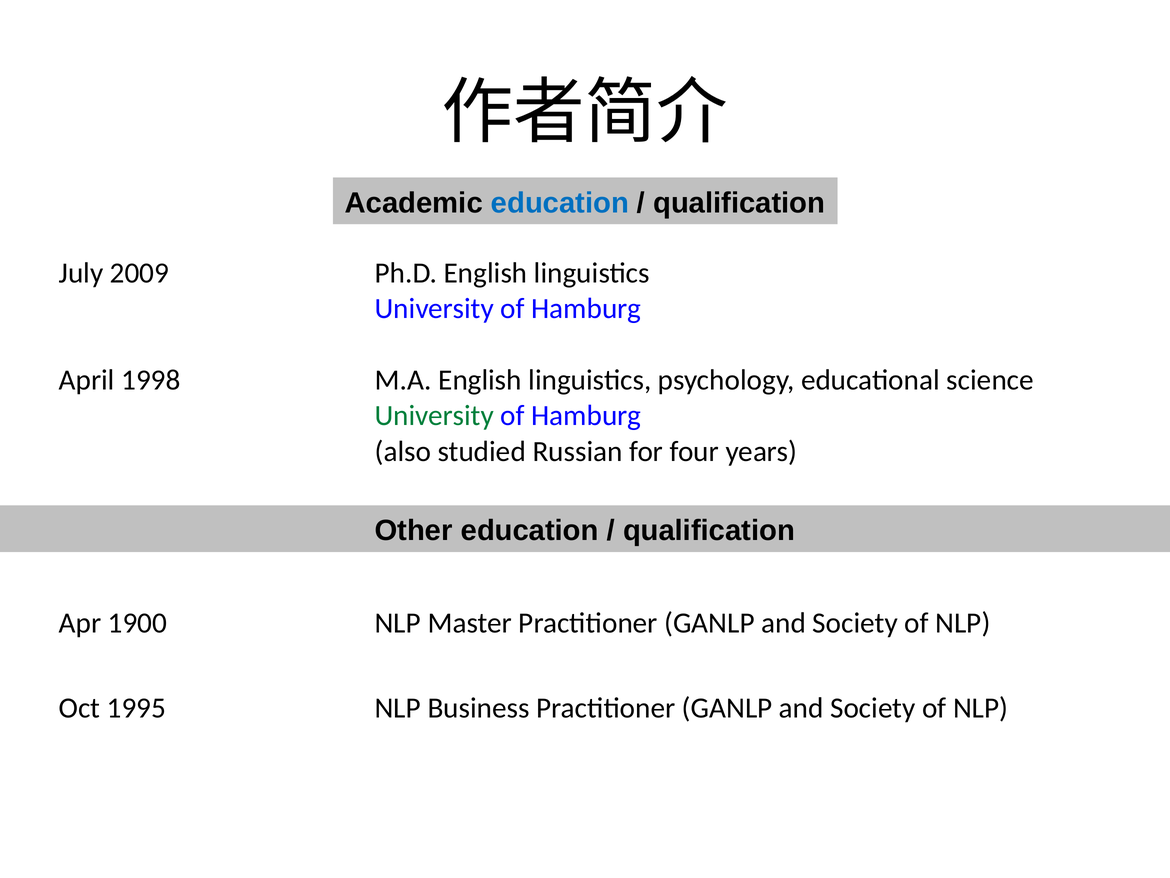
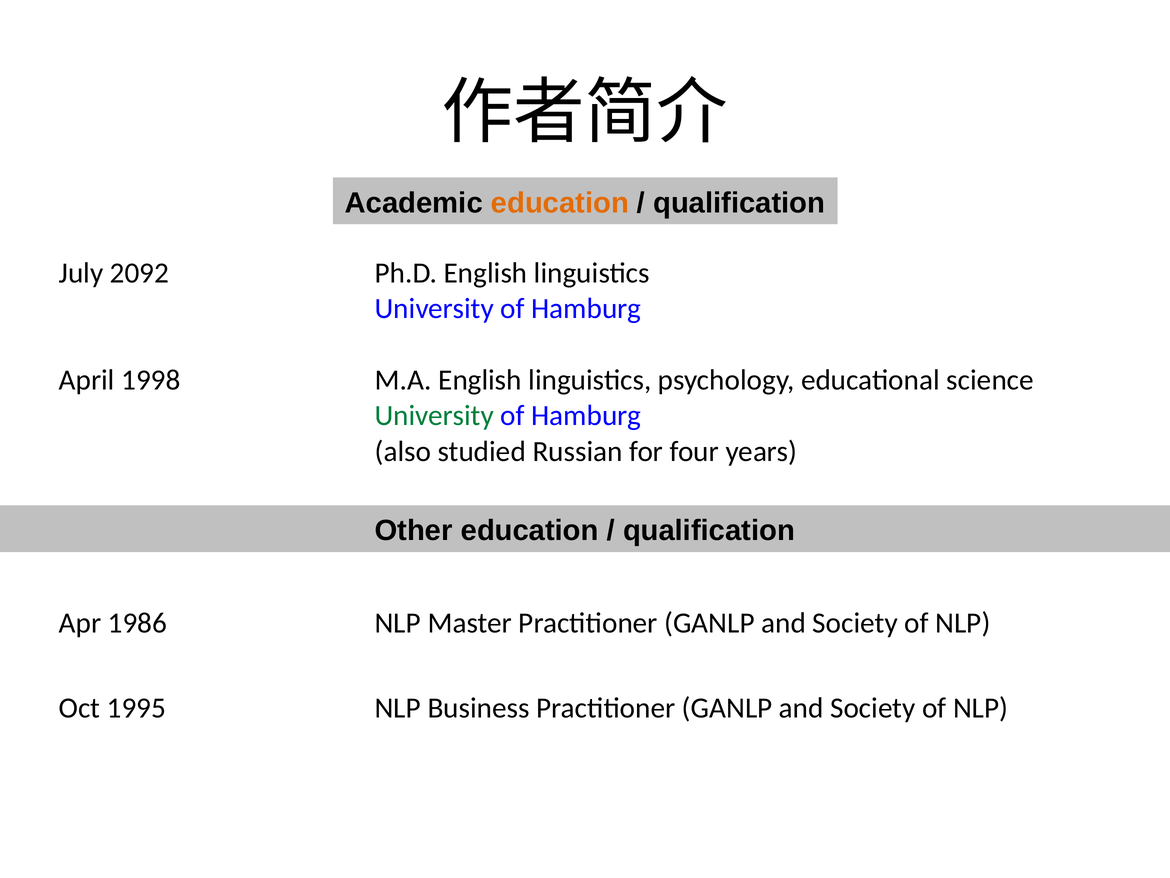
education at (560, 203) colour: blue -> orange
2009: 2009 -> 2092
1900: 1900 -> 1986
